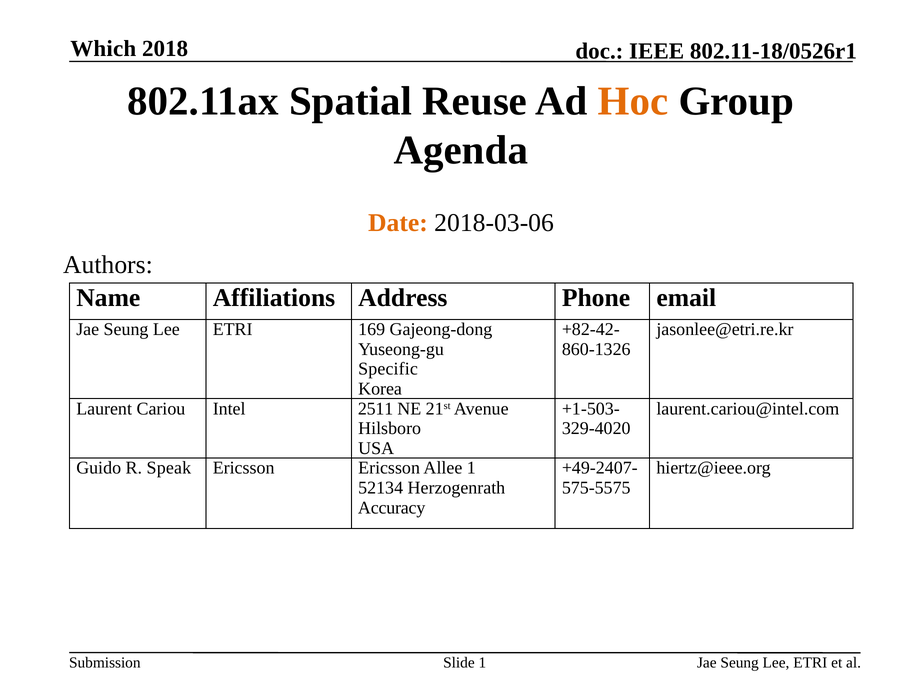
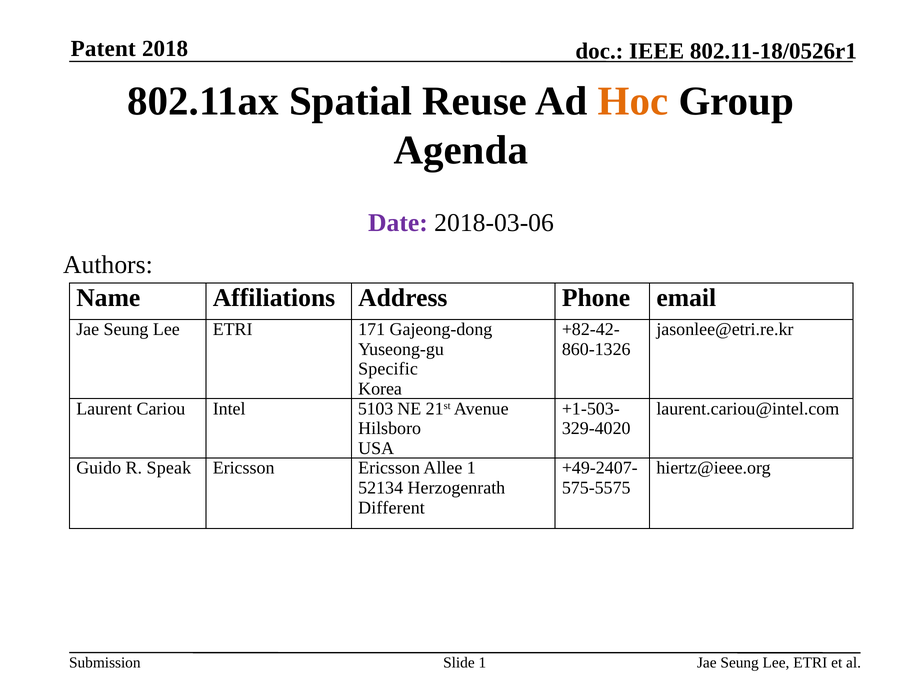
Which: Which -> Patent
Date colour: orange -> purple
169: 169 -> 171
2511: 2511 -> 5103
Accuracy: Accuracy -> Different
